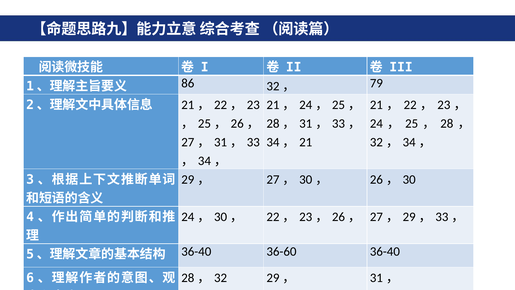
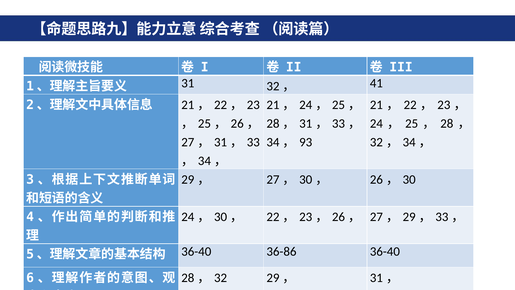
86: 86 -> 31
79: 79 -> 41
21 at (306, 142): 21 -> 93
36-60: 36-60 -> 36-86
